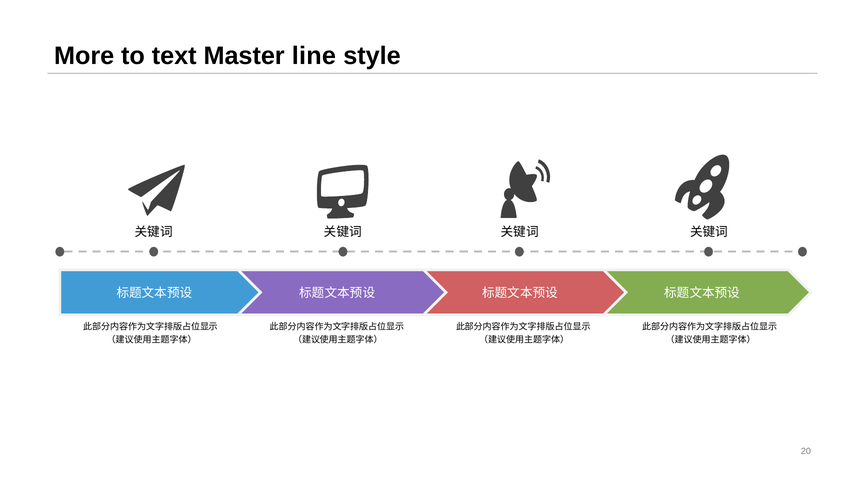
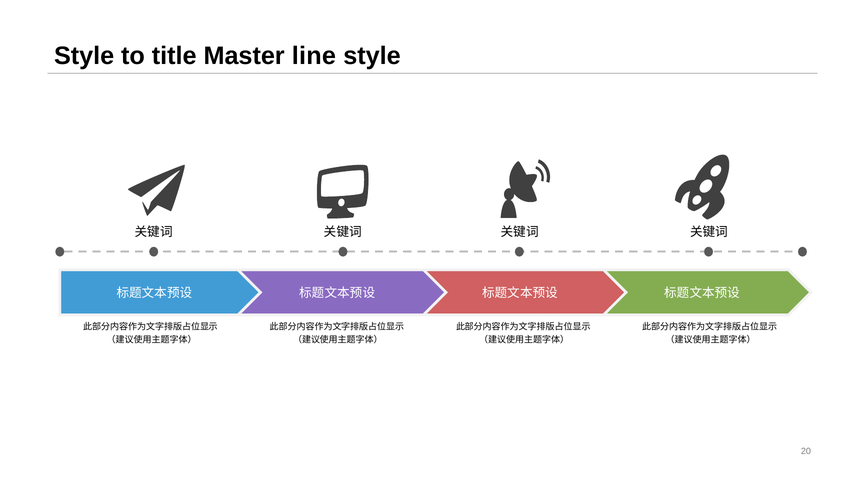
More at (84, 56): More -> Style
text: text -> title
